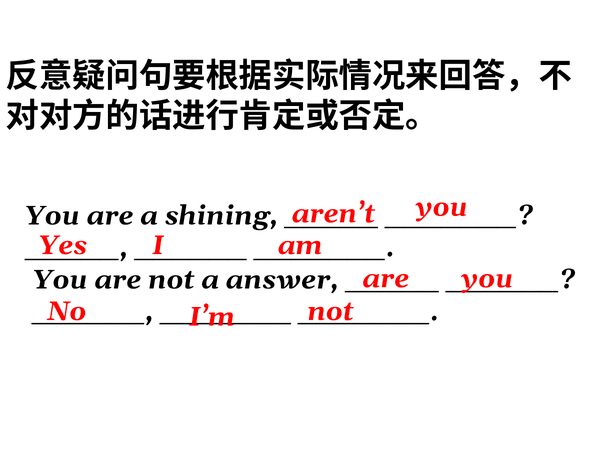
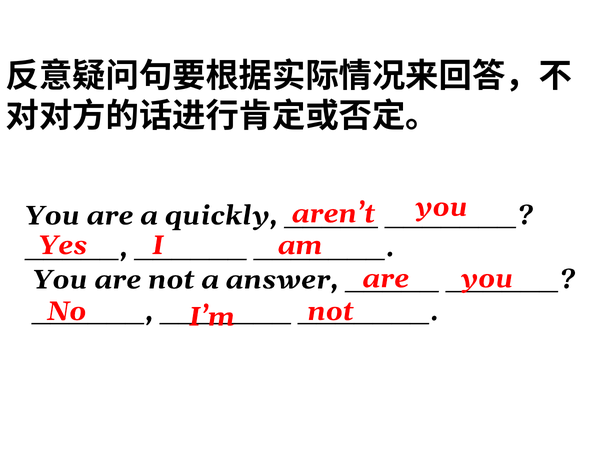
shining: shining -> quickly
